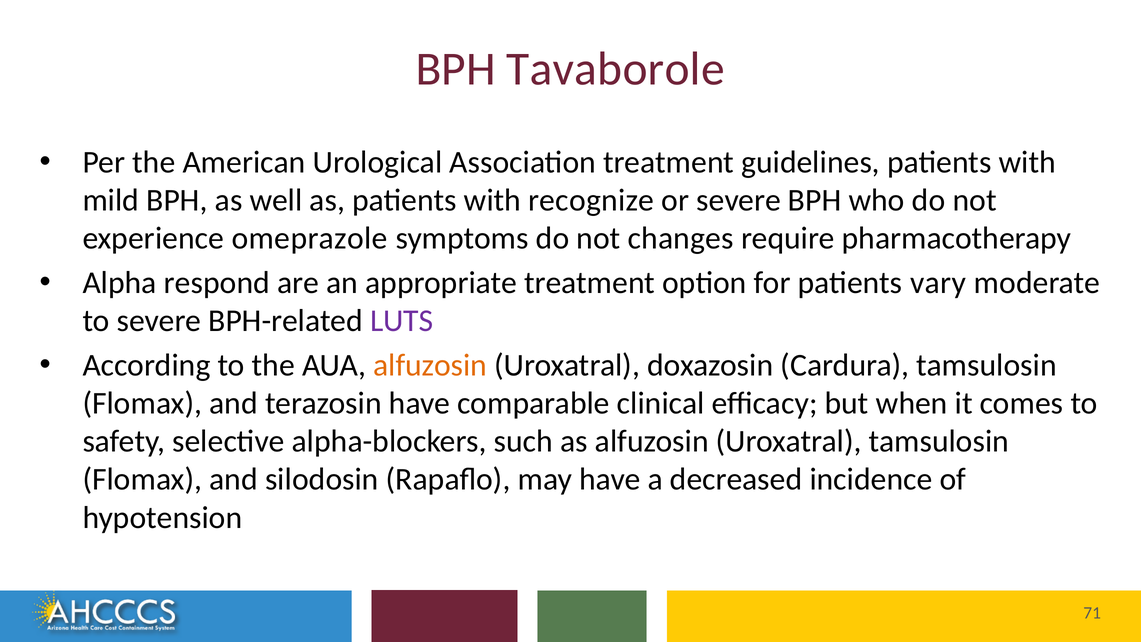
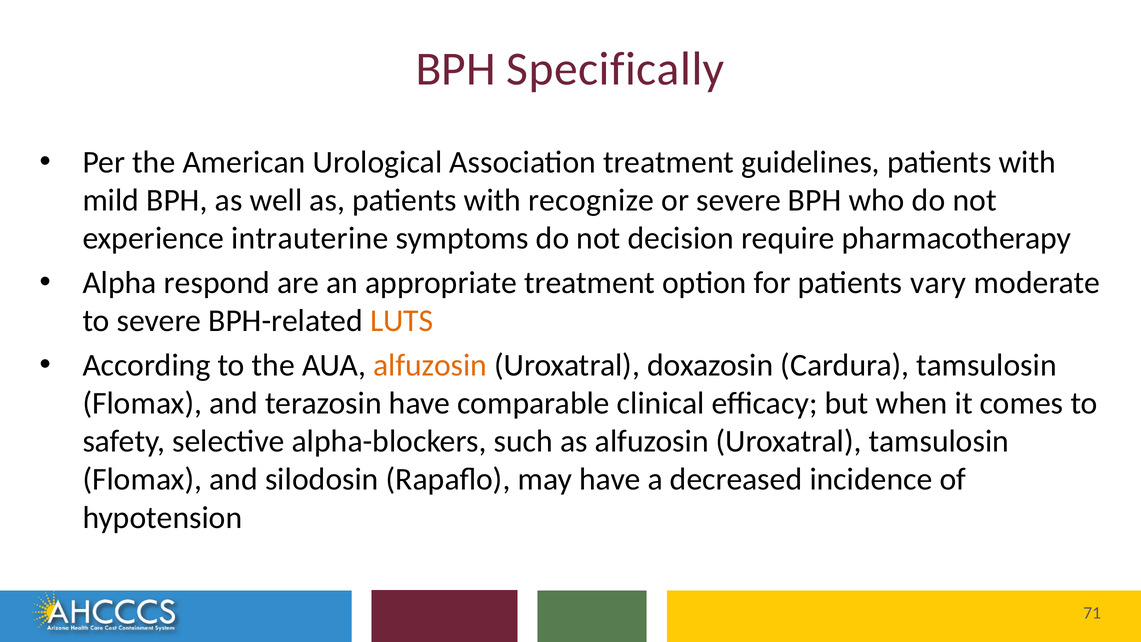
Tavaborole: Tavaborole -> Specifically
omeprazole: omeprazole -> intrauterine
changes: changes -> decision
LUTS colour: purple -> orange
